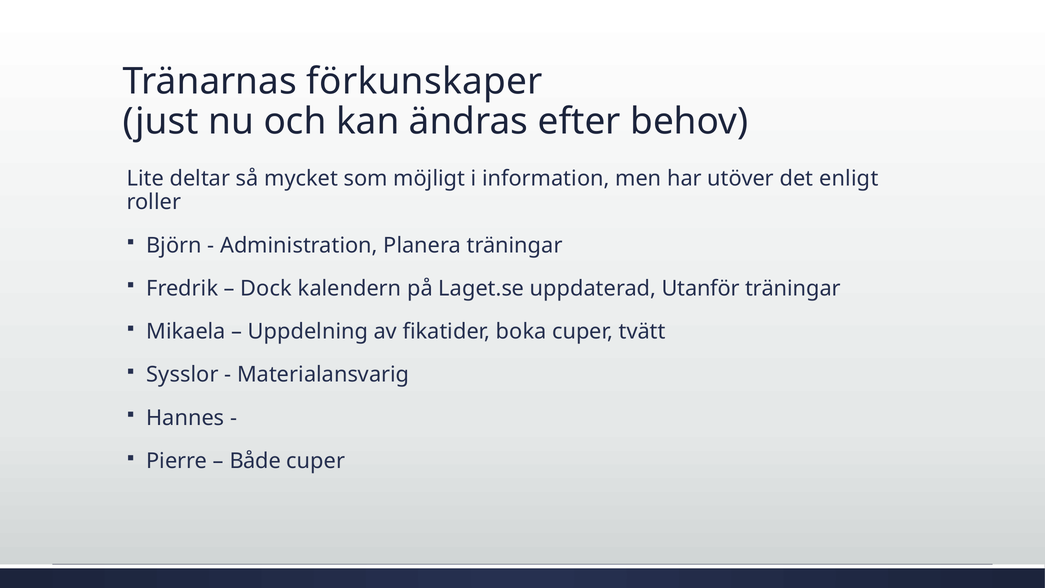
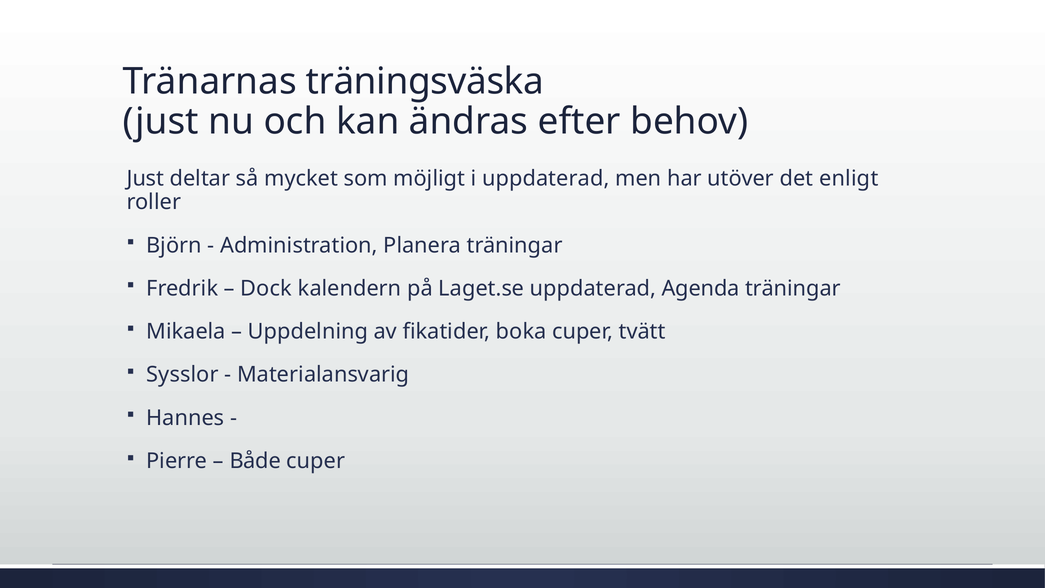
förkunskaper: förkunskaper -> träningsväska
Lite at (145, 179): Lite -> Just
i information: information -> uppdaterad
Utanför: Utanför -> Agenda
